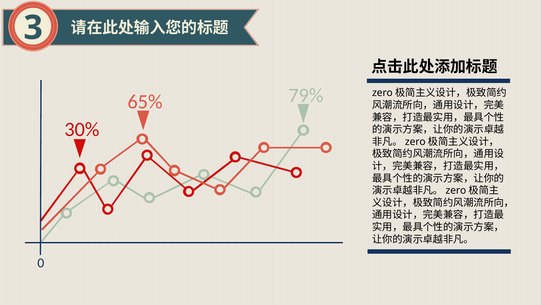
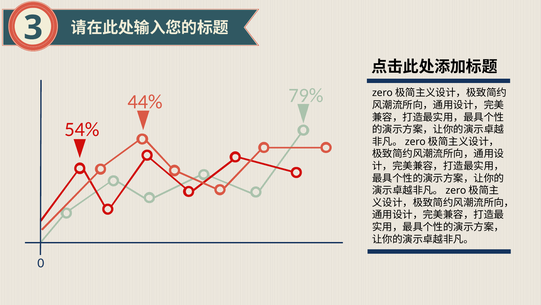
65%: 65% -> 44%
30%: 30% -> 54%
